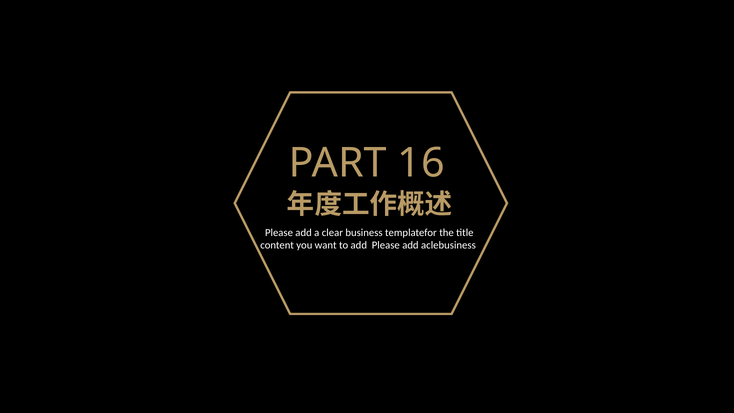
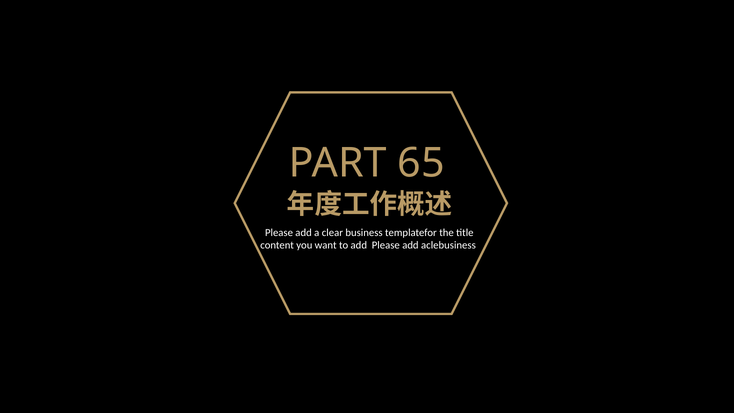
16: 16 -> 65
